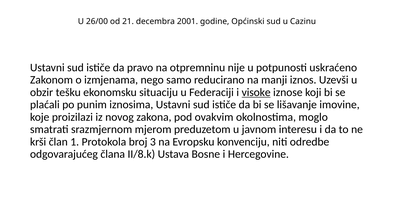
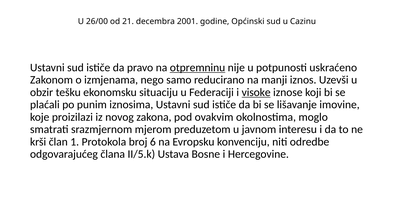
otpremninu underline: none -> present
3: 3 -> 6
II/8.k: II/8.k -> II/5.k
